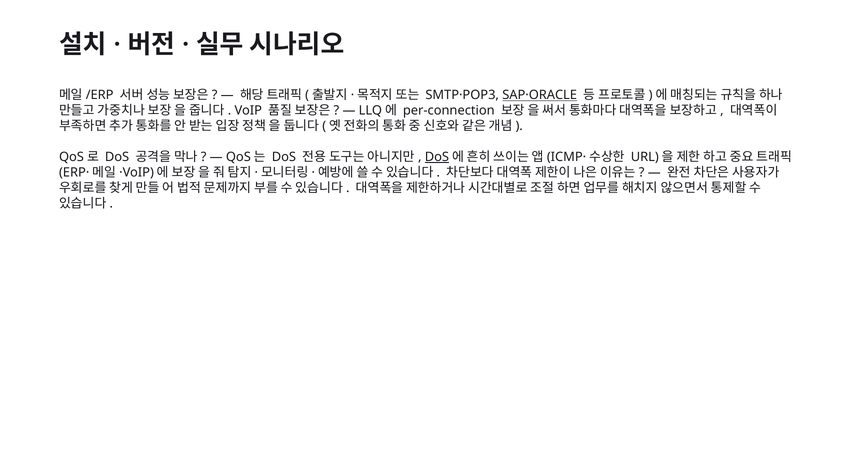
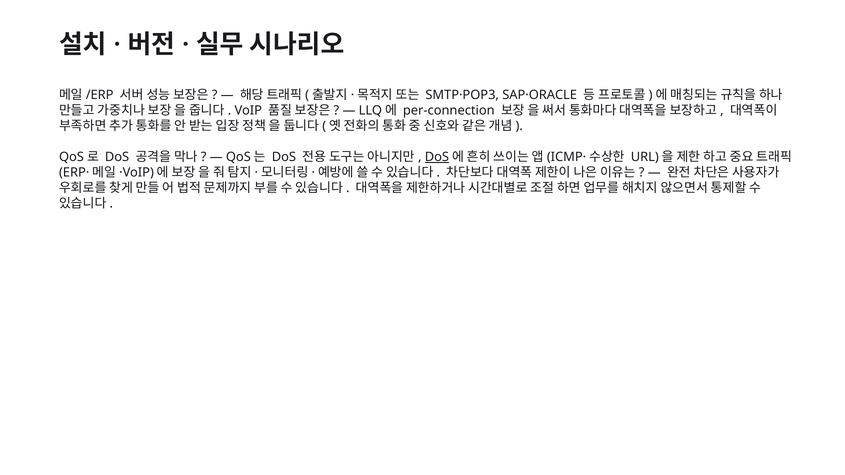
SAP·ORACLE underline: present -> none
